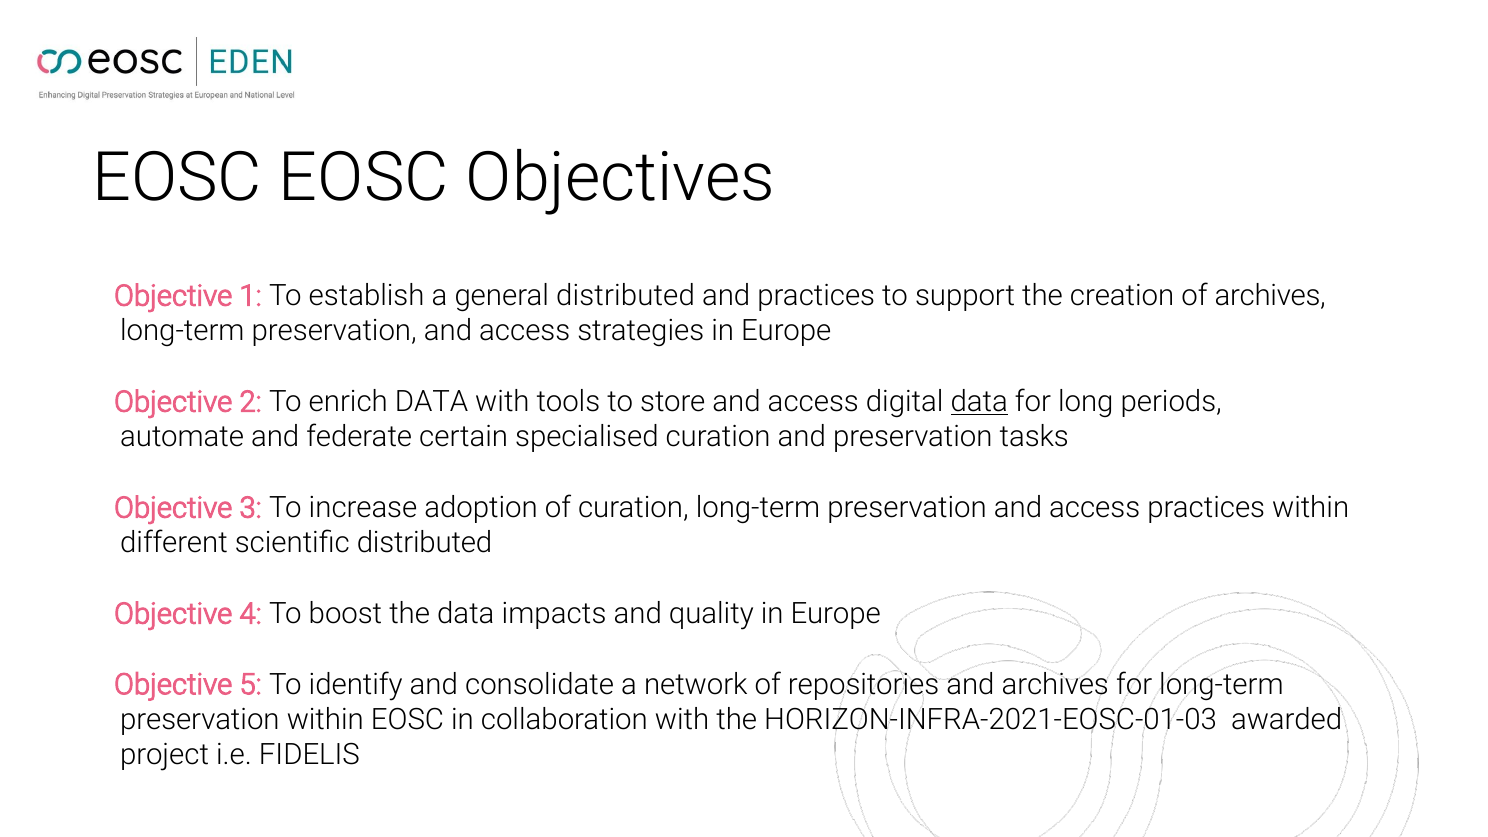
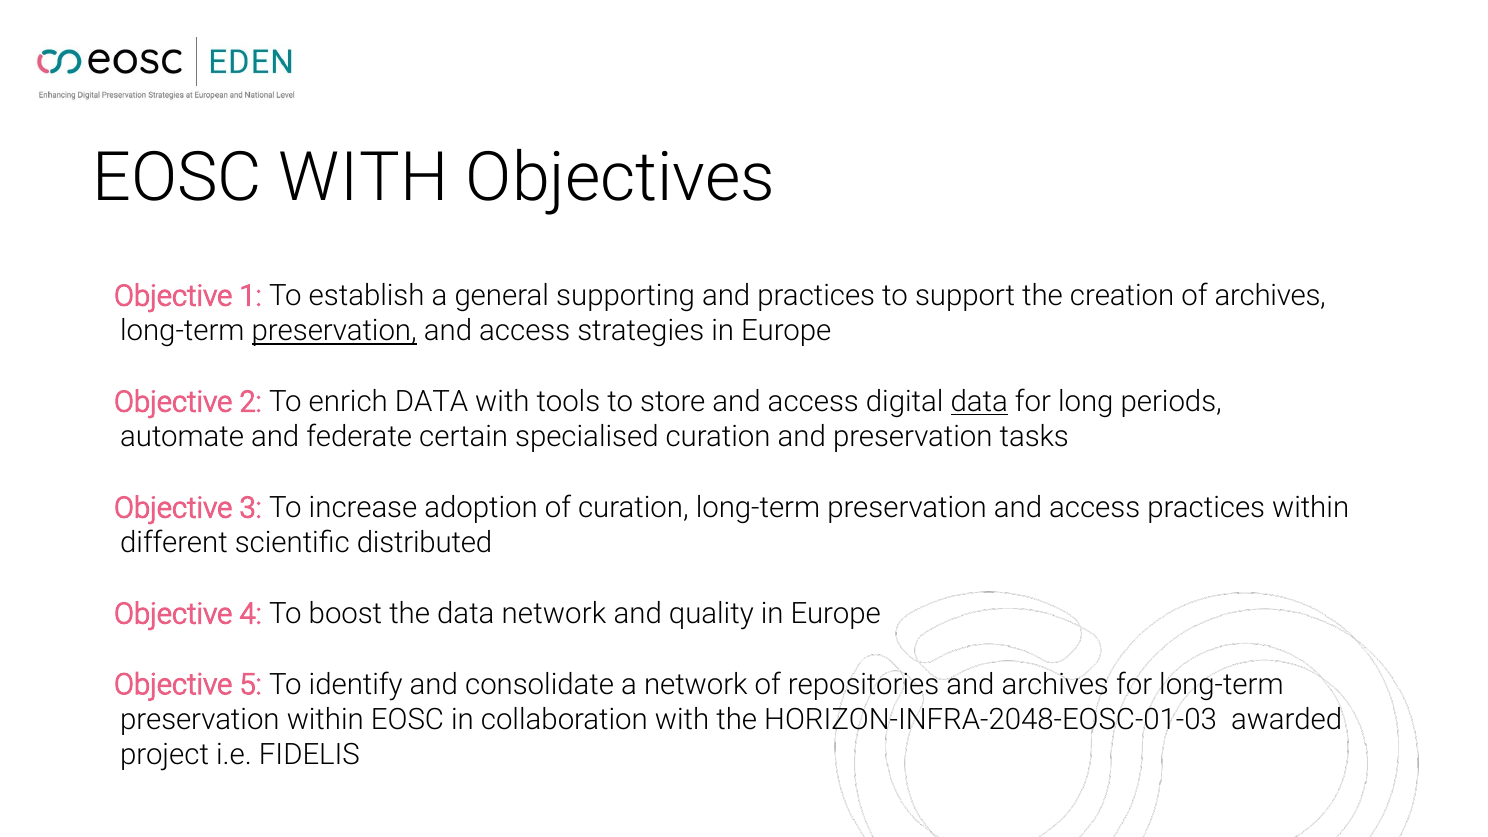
EOSC EOSC: EOSC -> WITH
general distributed: distributed -> supporting
preservation at (334, 331) underline: none -> present
data impacts: impacts -> network
HORIZON-INFRA-2021-EOSC-01-03: HORIZON-INFRA-2021-EOSC-01-03 -> HORIZON-INFRA-2048-EOSC-01-03
